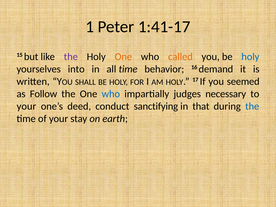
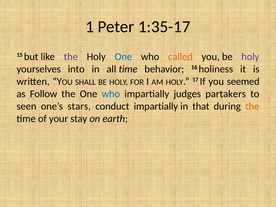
1:41-17: 1:41-17 -> 1:35-17
One at (123, 57) colour: orange -> blue
holy at (250, 57) colour: blue -> purple
demand: demand -> holiness
necessary: necessary -> partakers
your at (26, 106): your -> seen
deed: deed -> stars
conduct sanctifying: sanctifying -> impartially
the at (252, 106) colour: blue -> orange
